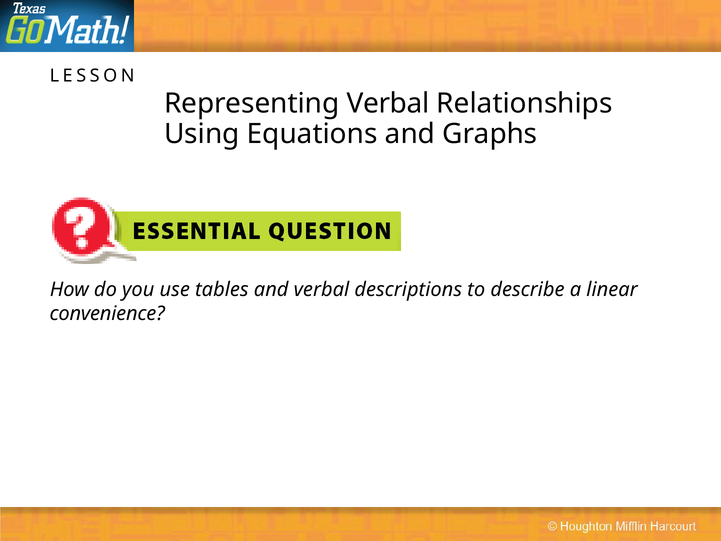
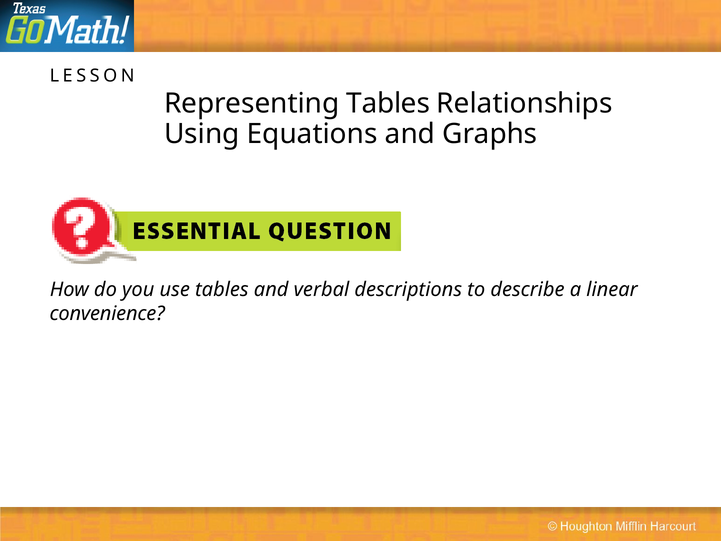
Representing Verbal: Verbal -> Tables
